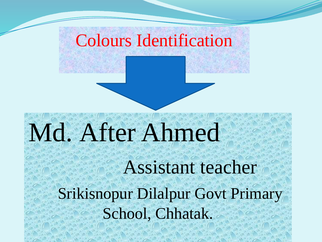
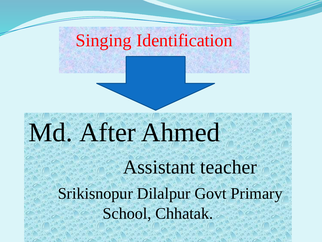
Colours: Colours -> Singing
